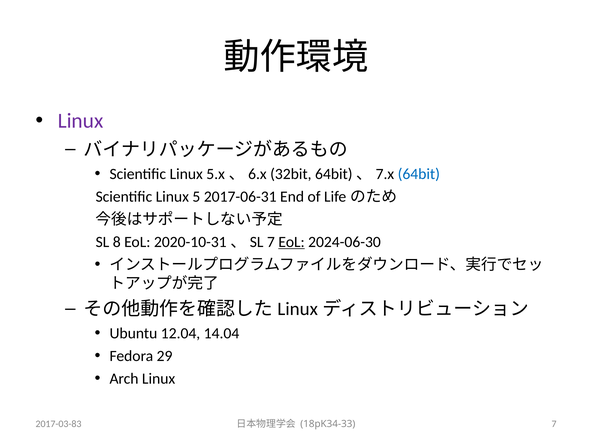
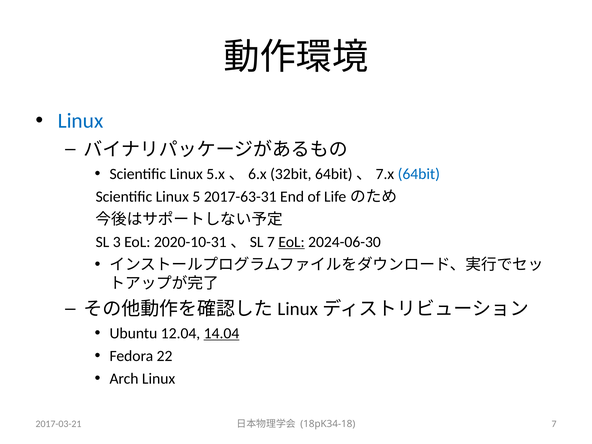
Linux at (81, 121) colour: purple -> blue
2017-06-31: 2017-06-31 -> 2017-63-31
8: 8 -> 3
14.04 underline: none -> present
29: 29 -> 22
2017-03-83: 2017-03-83 -> 2017-03-21
18pK34-33: 18pK34-33 -> 18pK34-18
